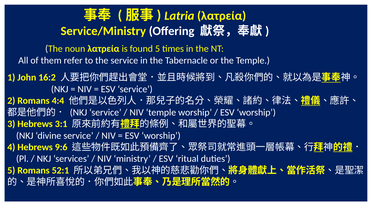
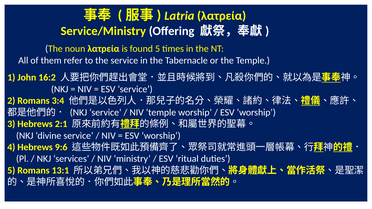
4:4: 4:4 -> 3:4
3:1: 3:1 -> 2:1
52:1: 52:1 -> 13:1
